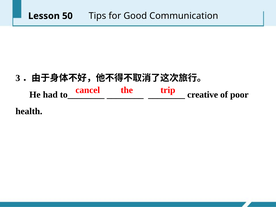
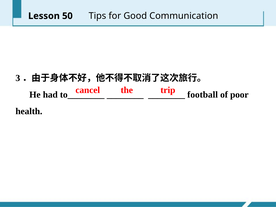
creative: creative -> football
